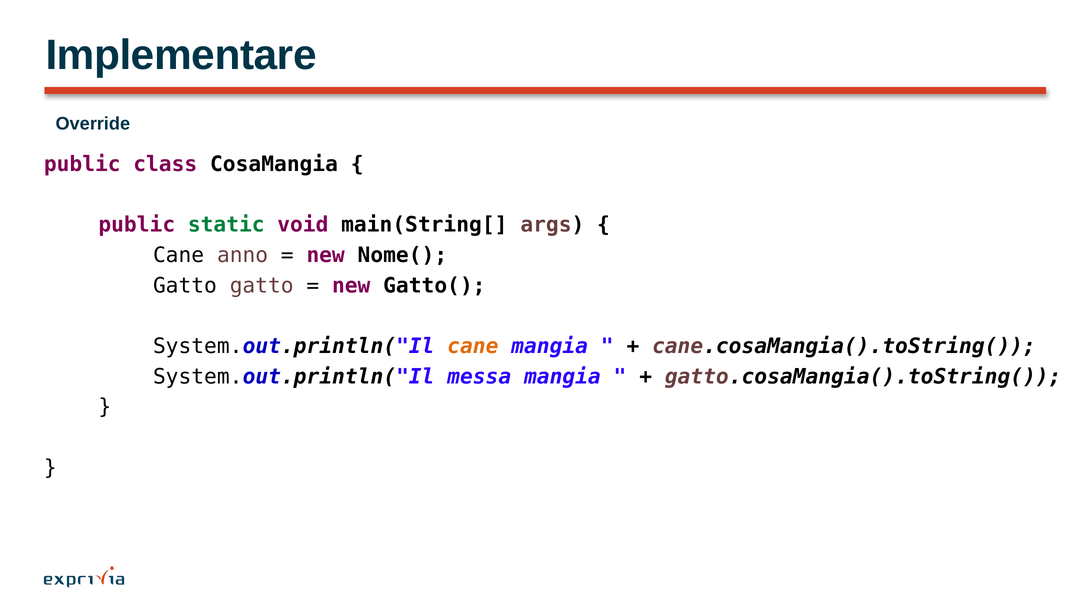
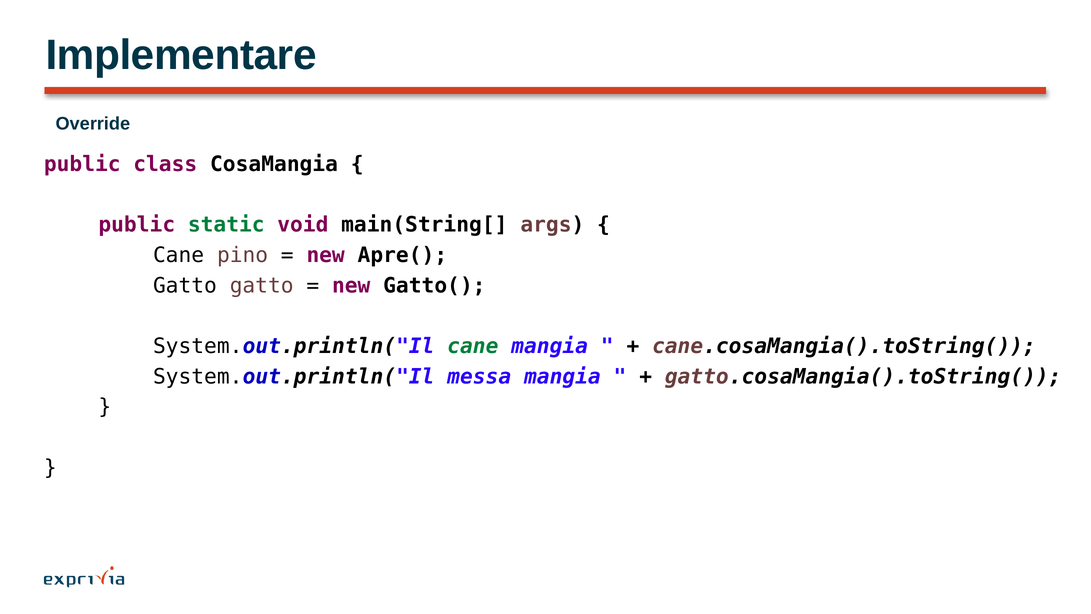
anno: anno -> pino
Nome(: Nome( -> Apre(
cane at (473, 346) colour: orange -> green
